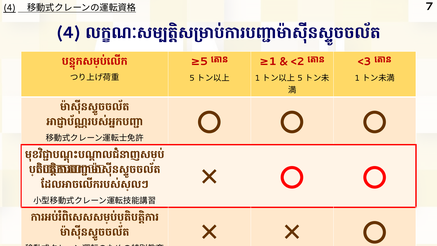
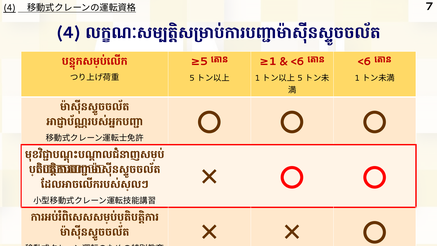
<2 at (298, 61): <2 -> <6
<3 at (365, 61): <3 -> <6
